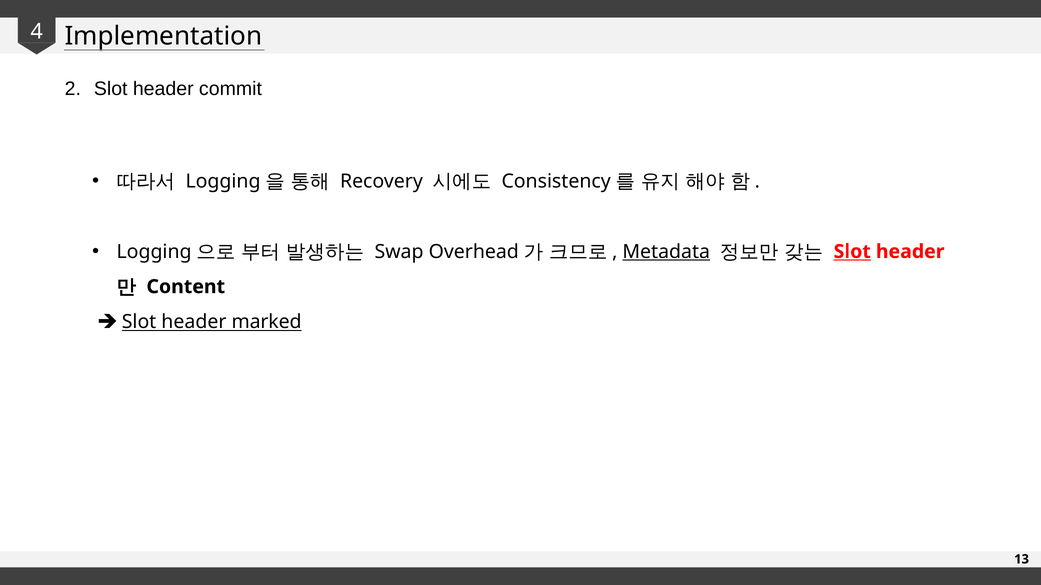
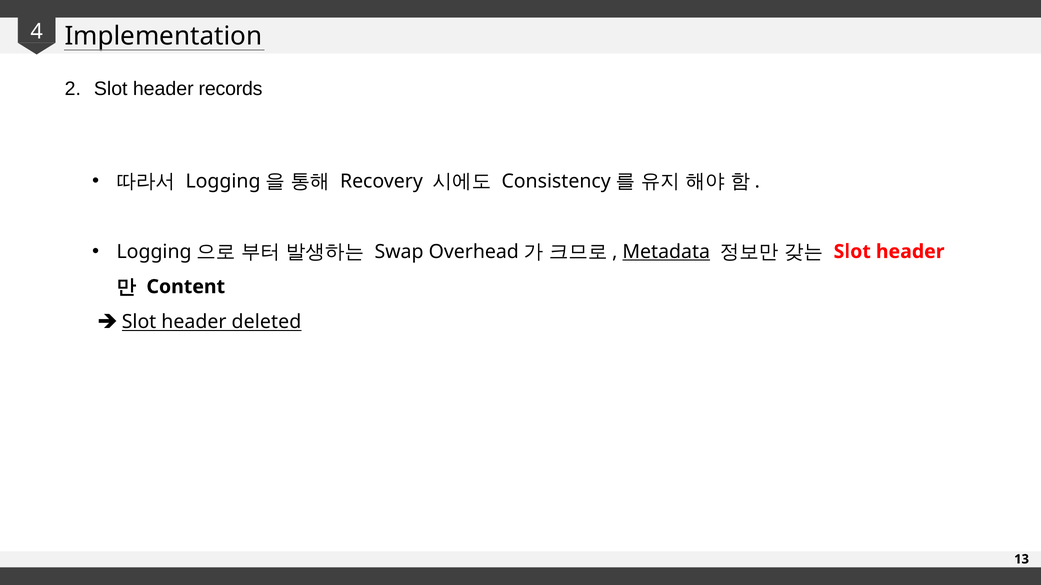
commit: commit -> records
Slot at (852, 252) underline: present -> none
marked: marked -> deleted
